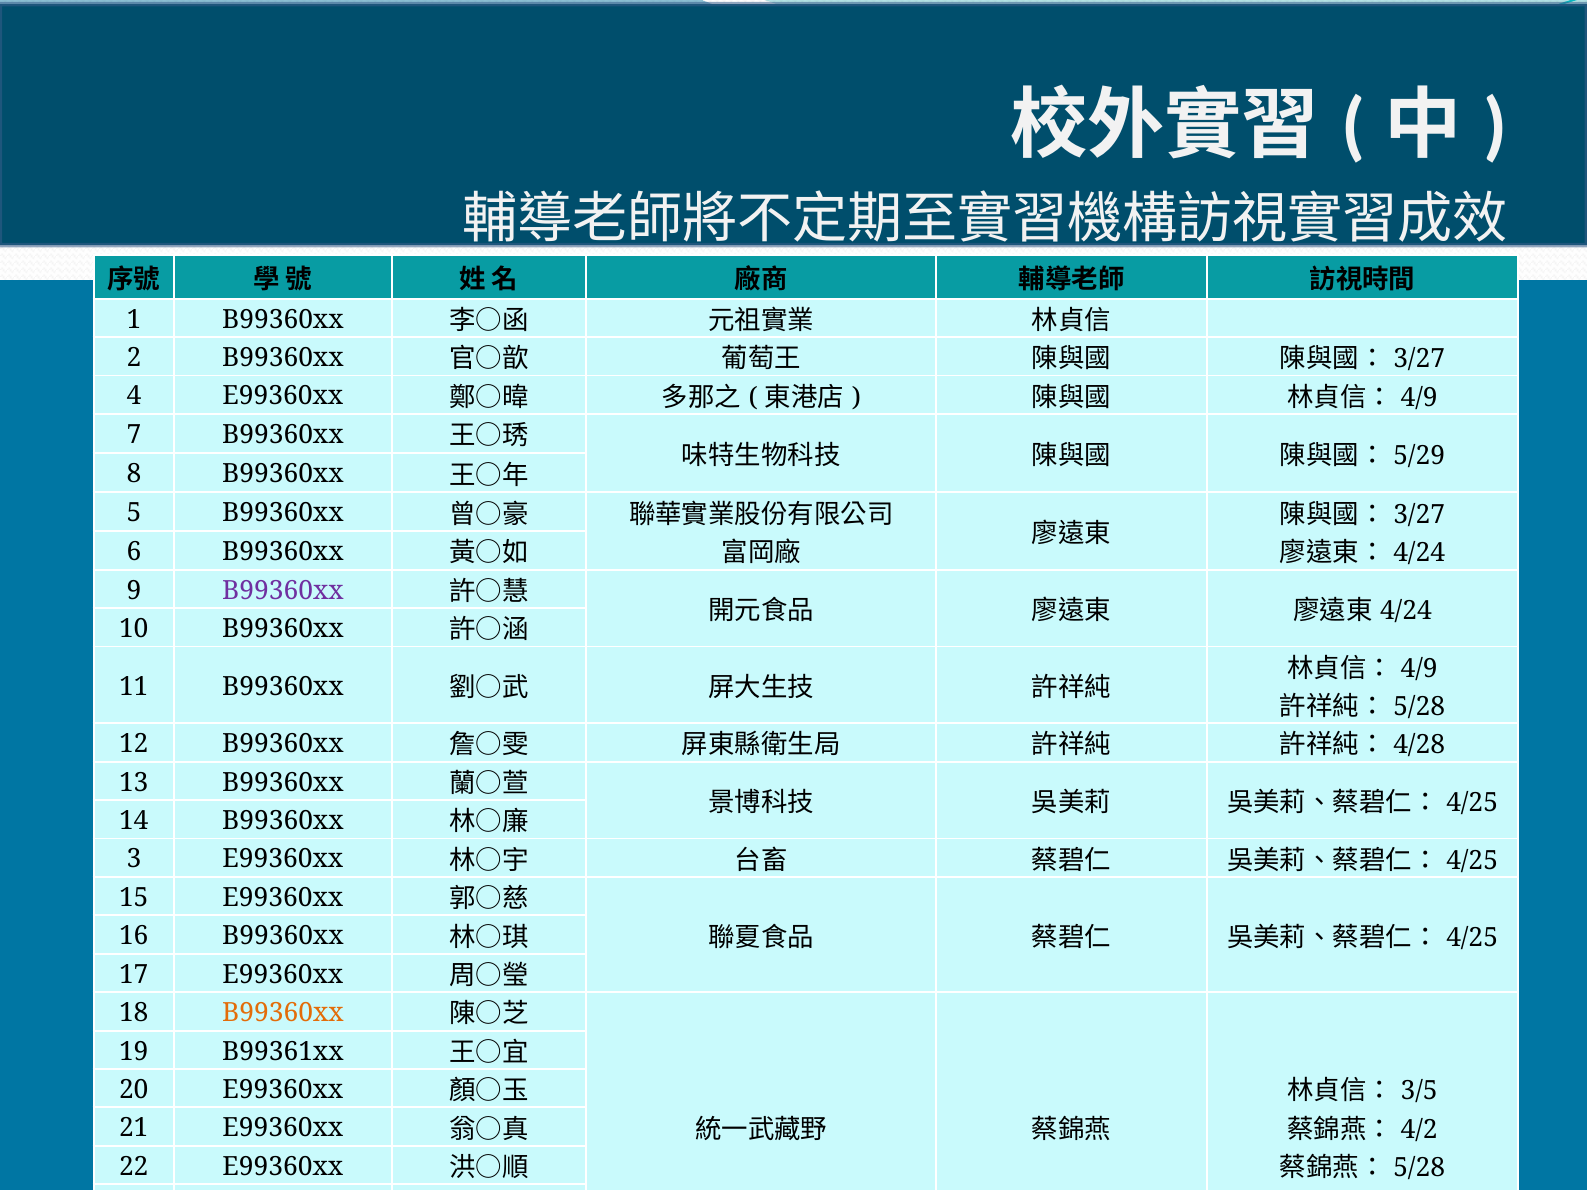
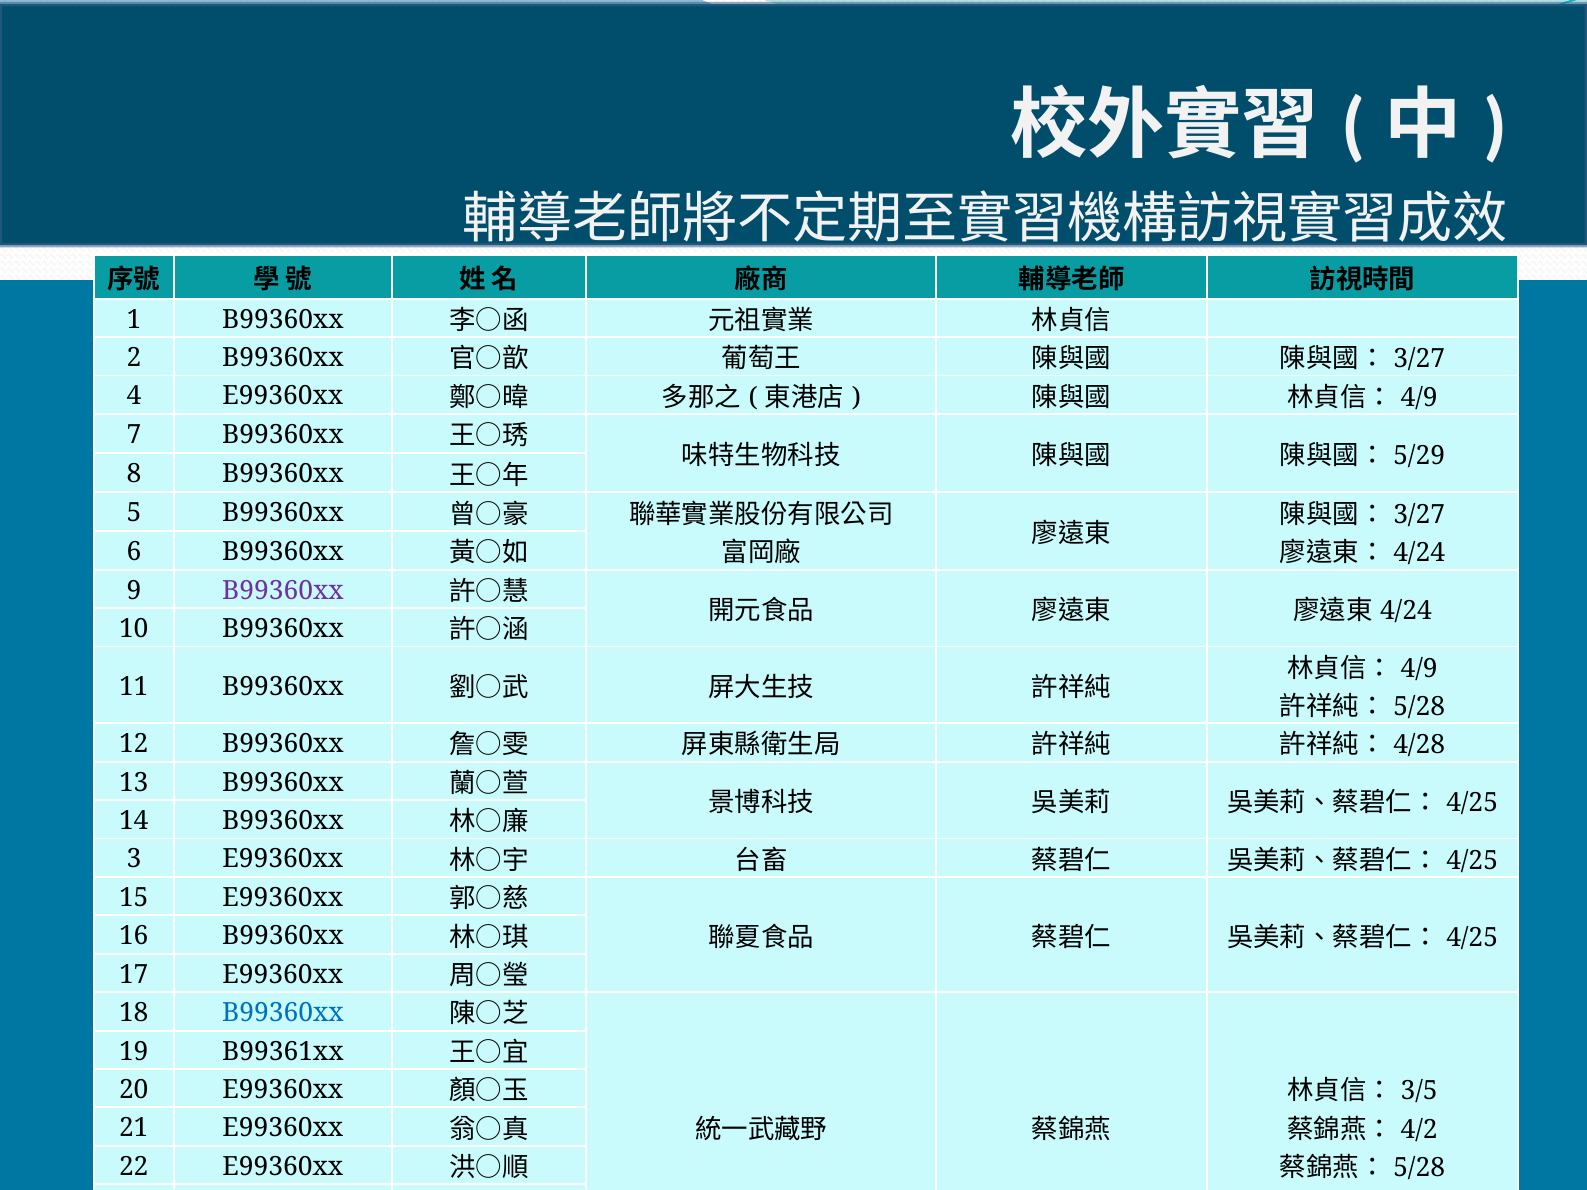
B99360xx at (283, 1013) colour: orange -> blue
